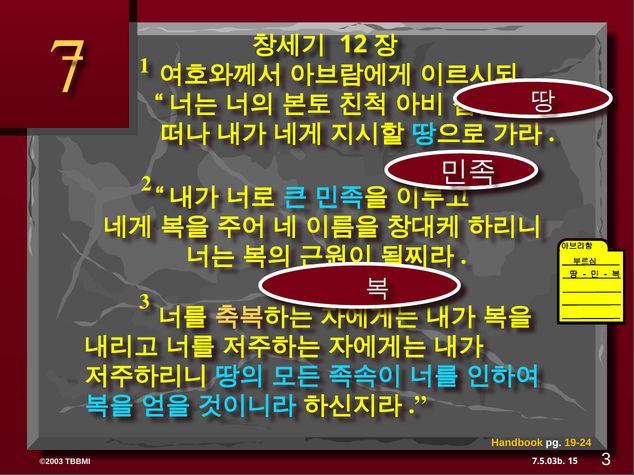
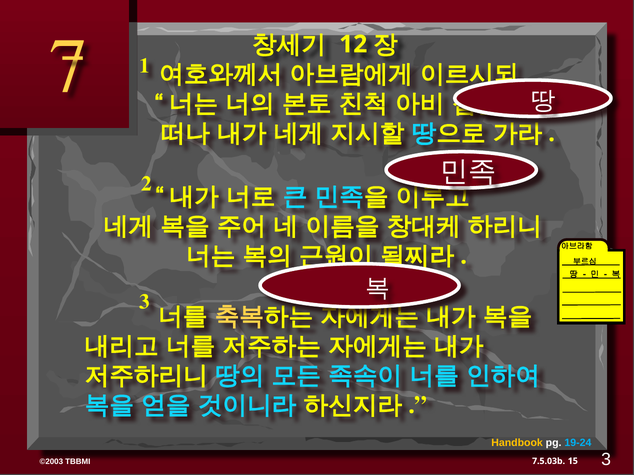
19-24 colour: yellow -> light blue
